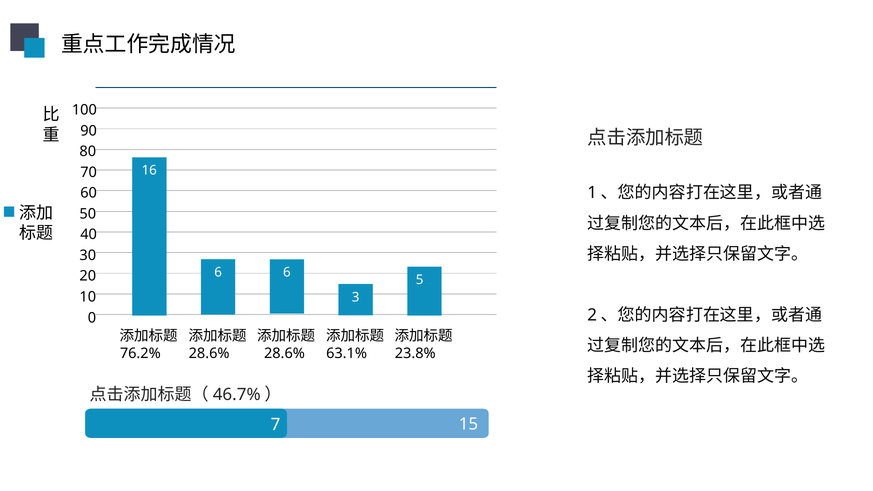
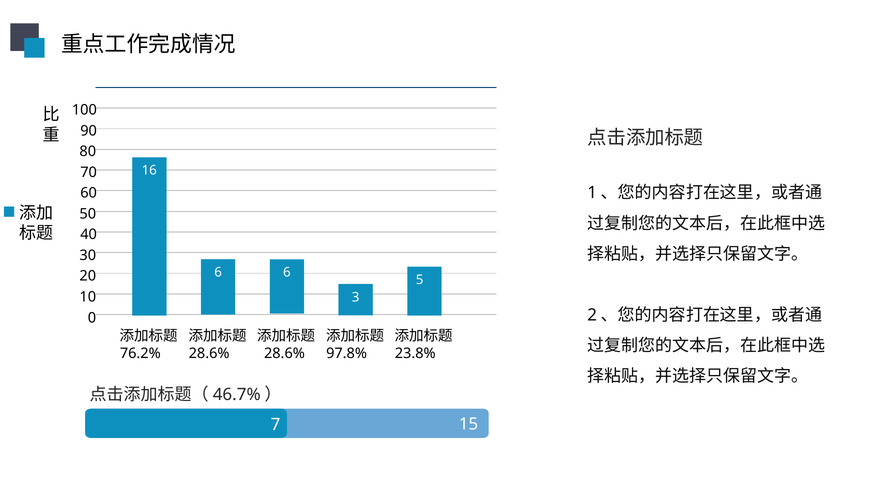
63.1%: 63.1% -> 97.8%
